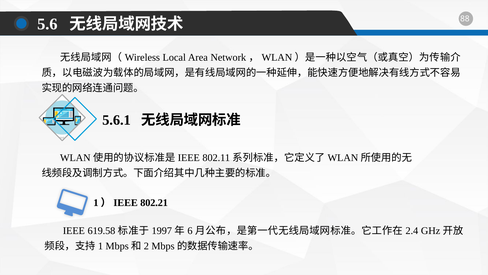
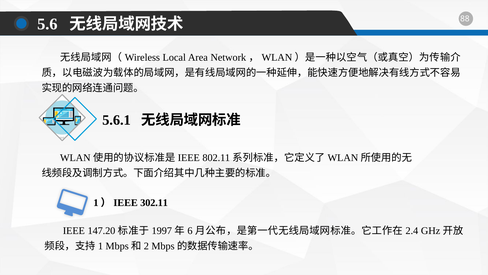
802.21: 802.21 -> 302.11
619.58: 619.58 -> 147.20
